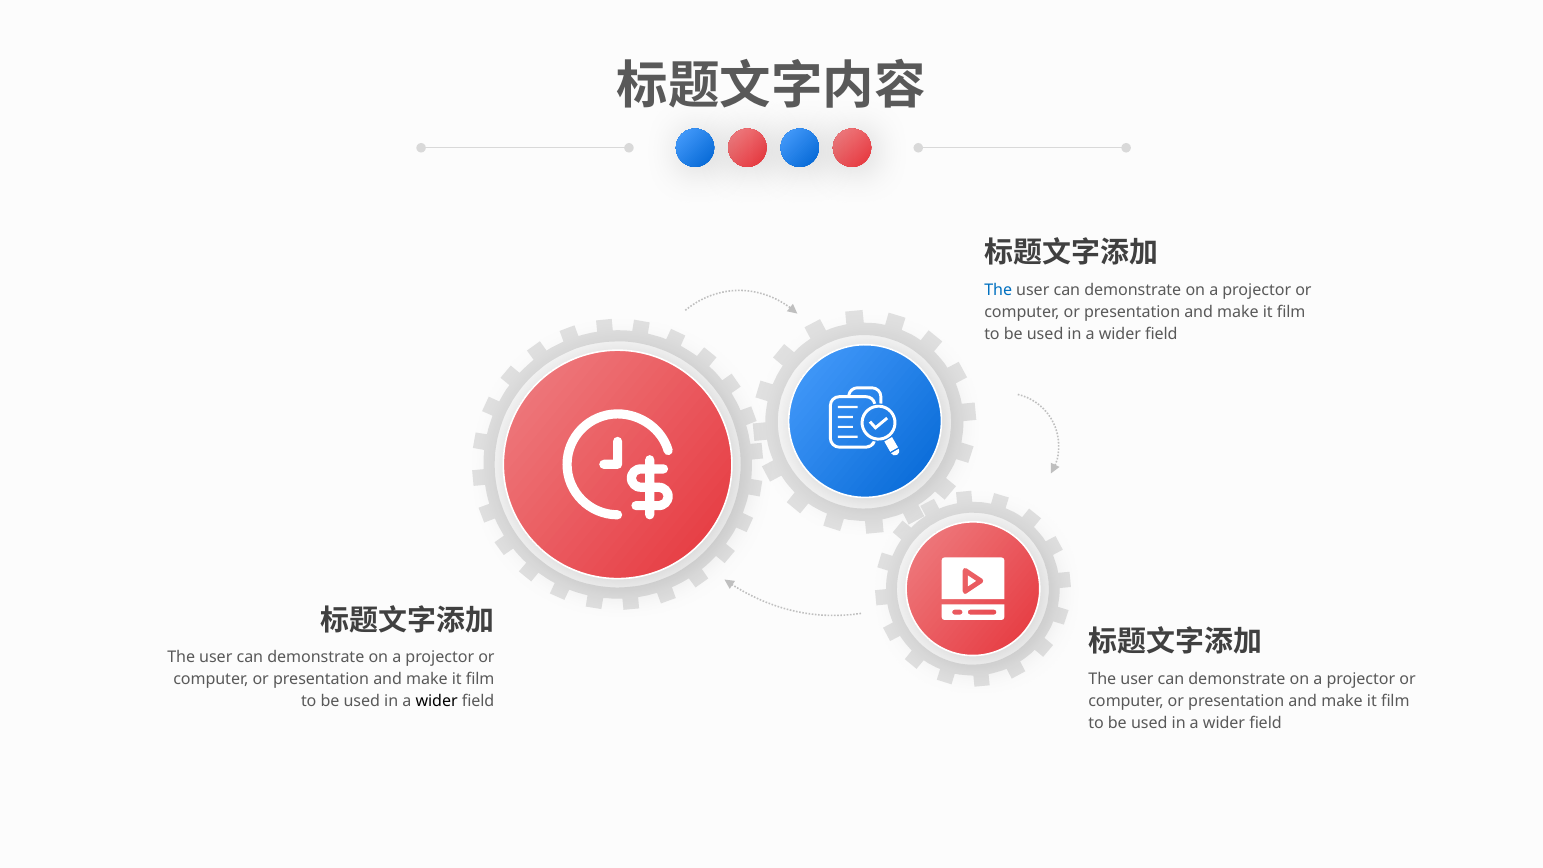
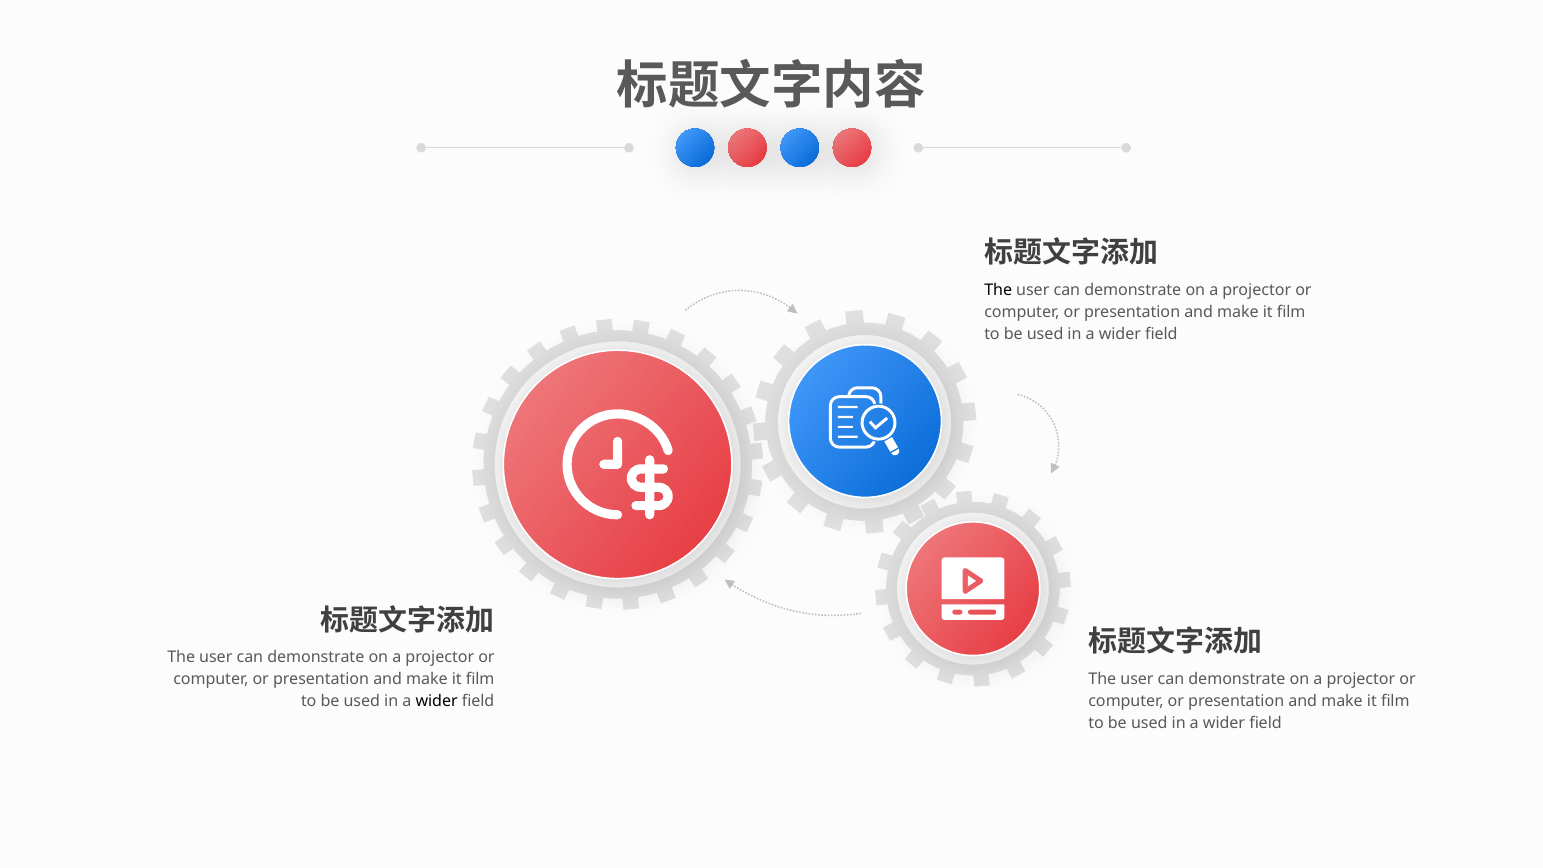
The at (998, 290) colour: blue -> black
